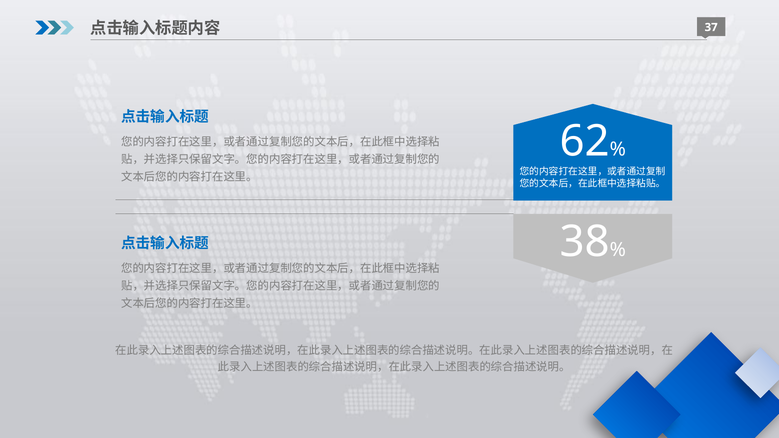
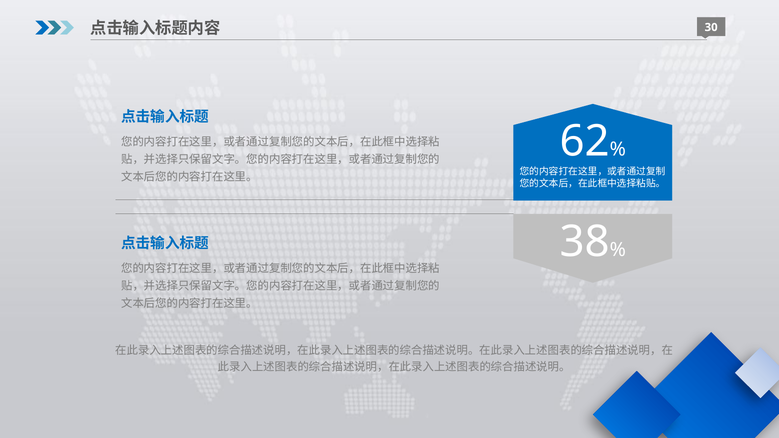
37: 37 -> 30
